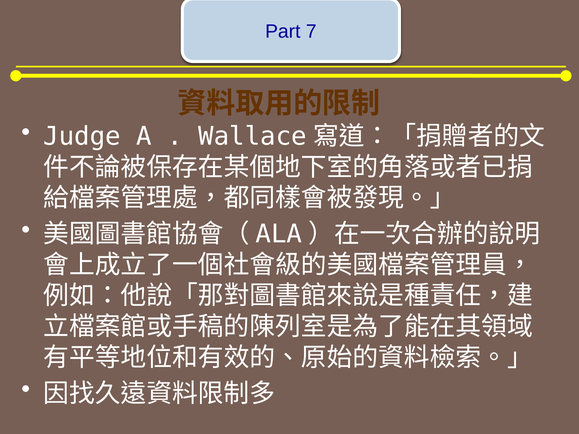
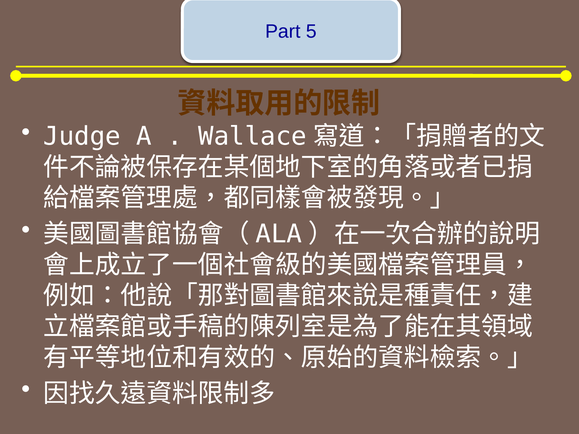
7: 7 -> 5
